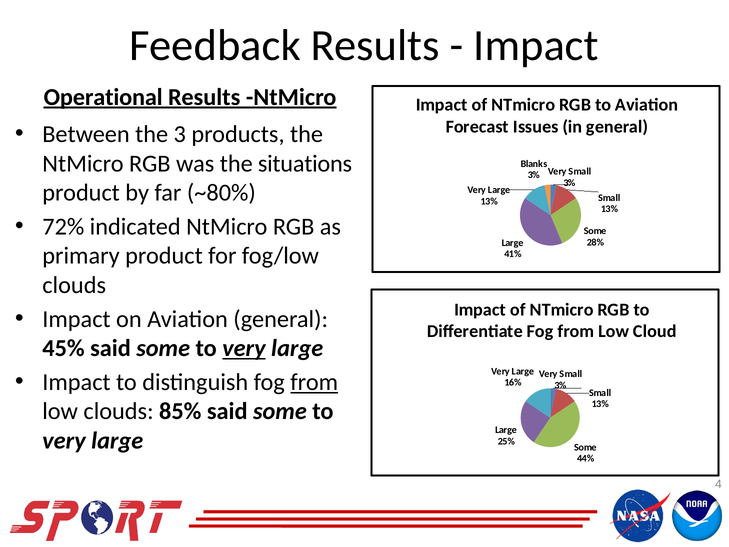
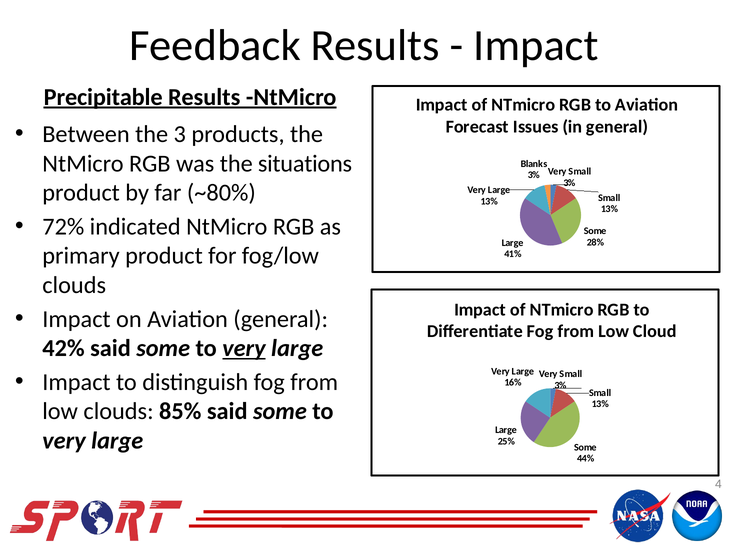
Operational: Operational -> Precipitable
45%: 45% -> 42%
from at (314, 382) underline: present -> none
